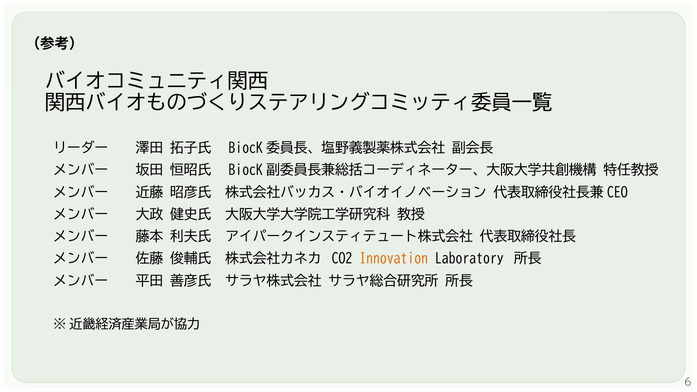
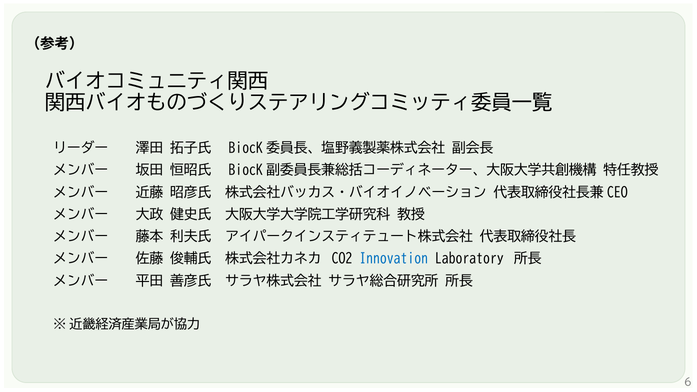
Innovation colour: orange -> blue
